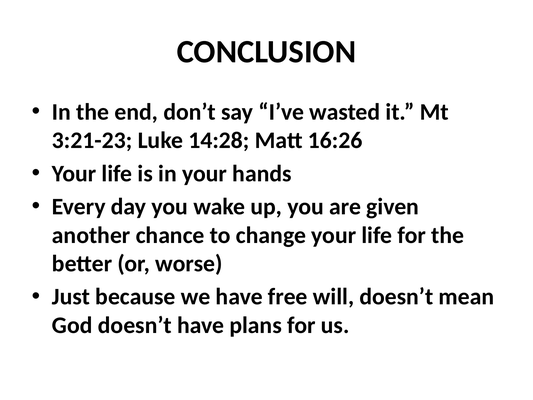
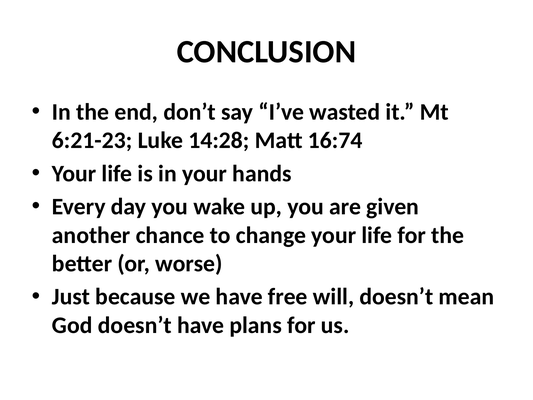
3:21-23: 3:21-23 -> 6:21-23
16:26: 16:26 -> 16:74
